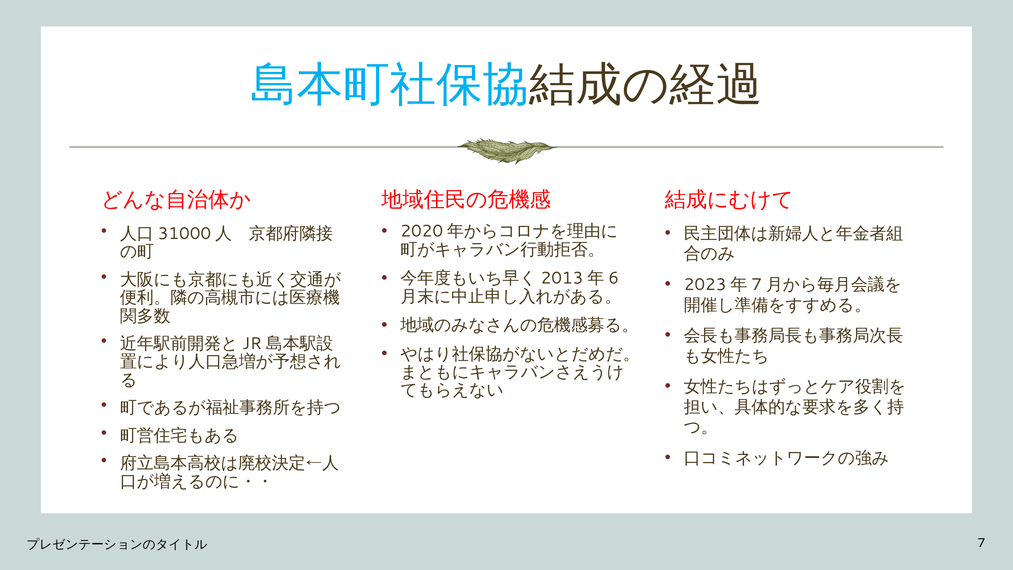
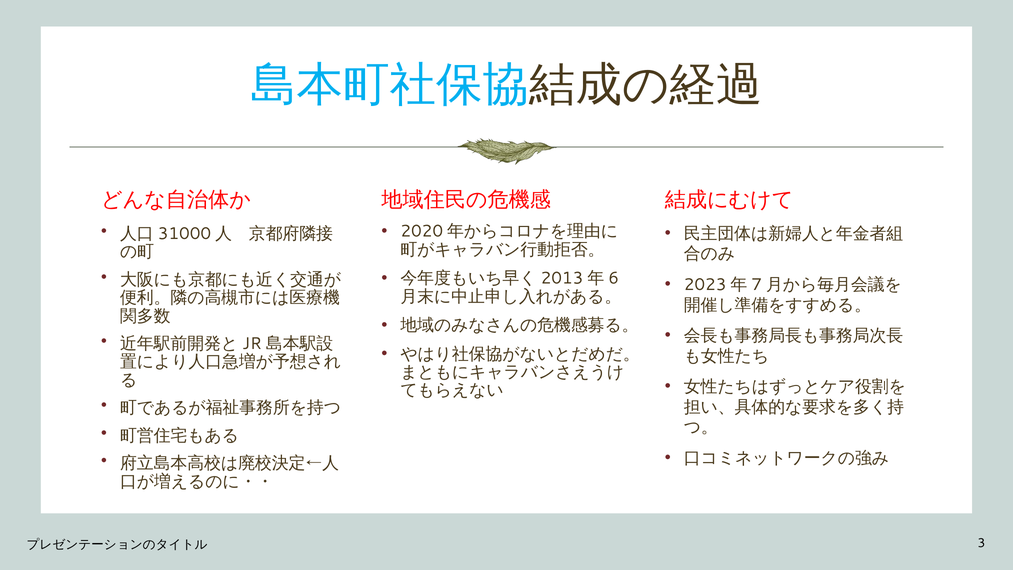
7: 7 -> 3
